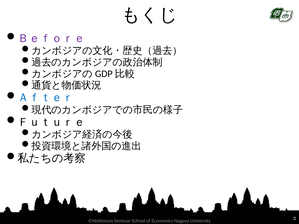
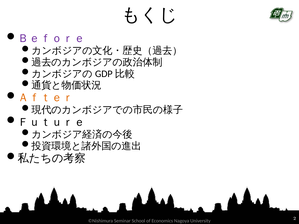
Ａｆｔｅｒ colour: blue -> orange
